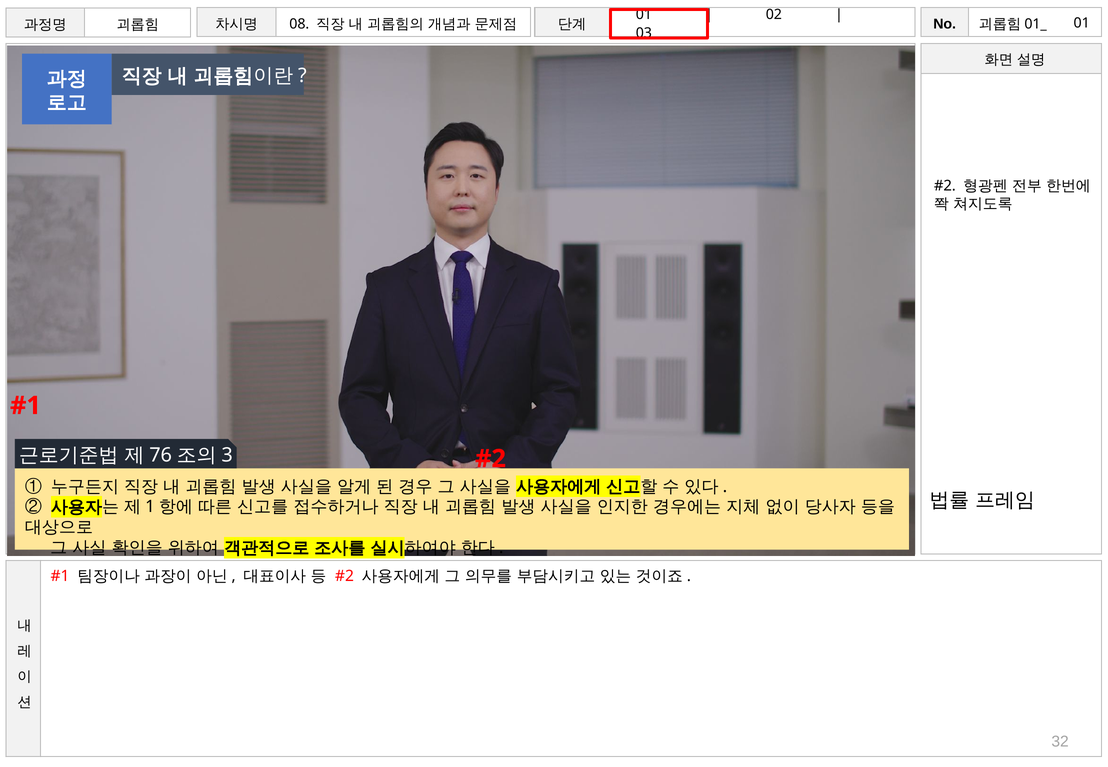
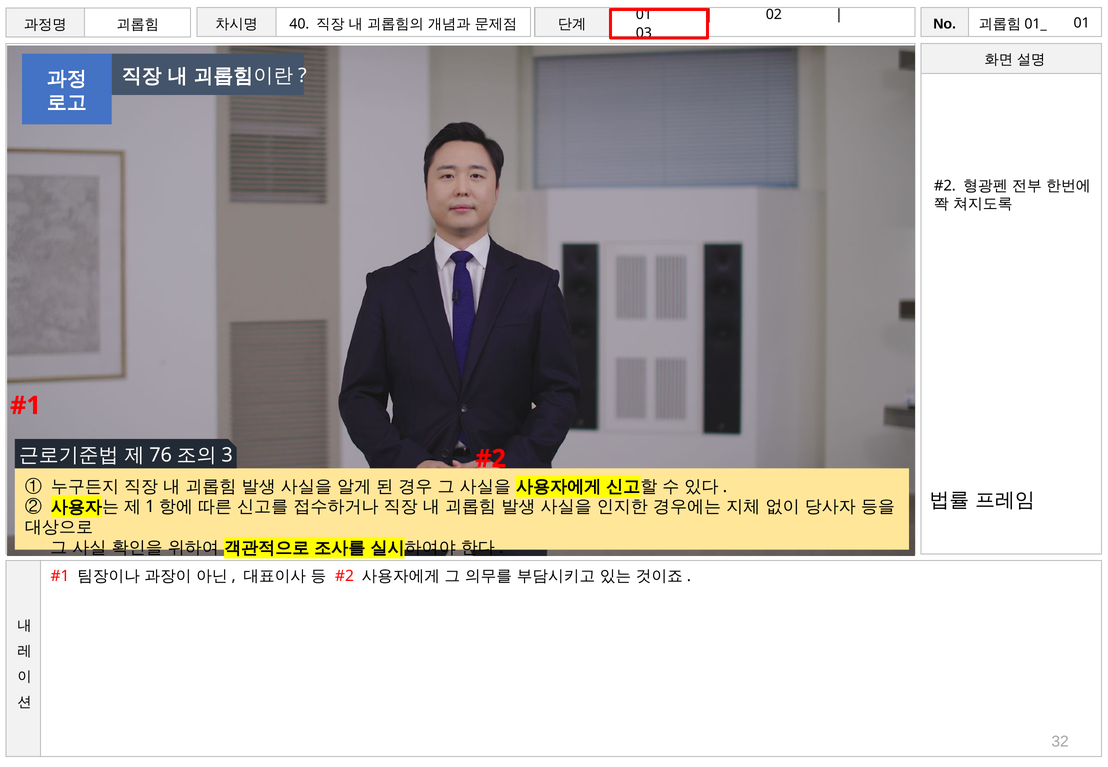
08: 08 -> 40
